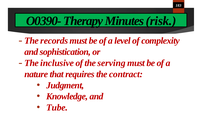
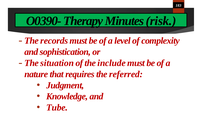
inclusive: inclusive -> situation
serving: serving -> include
contract: contract -> referred
